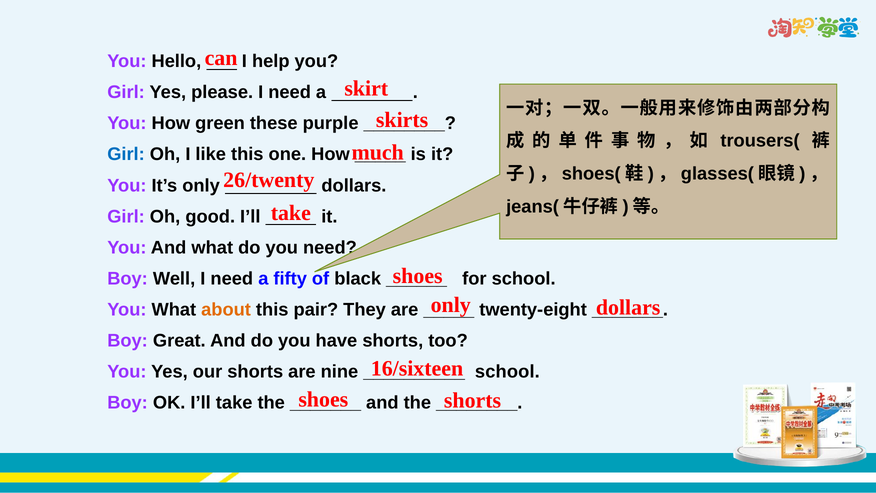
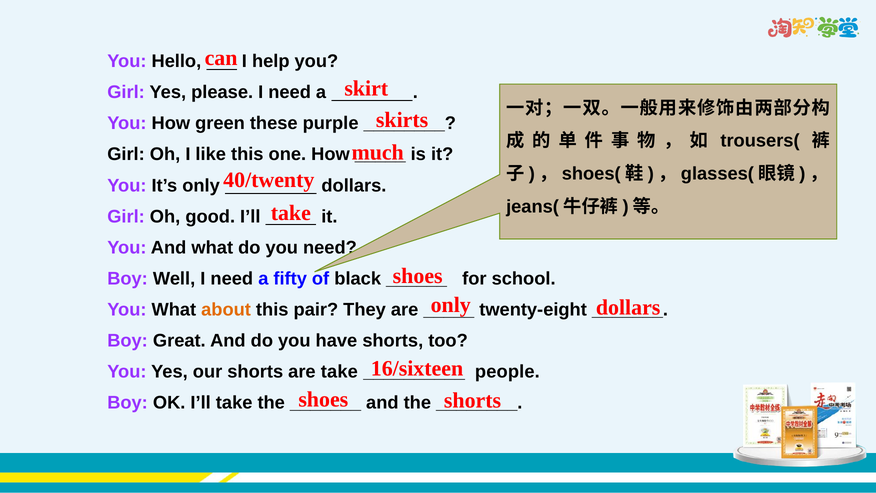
Girl at (126, 154) colour: blue -> black
26/twenty: 26/twenty -> 40/twenty
are nine: nine -> take
school at (507, 372): school -> people
